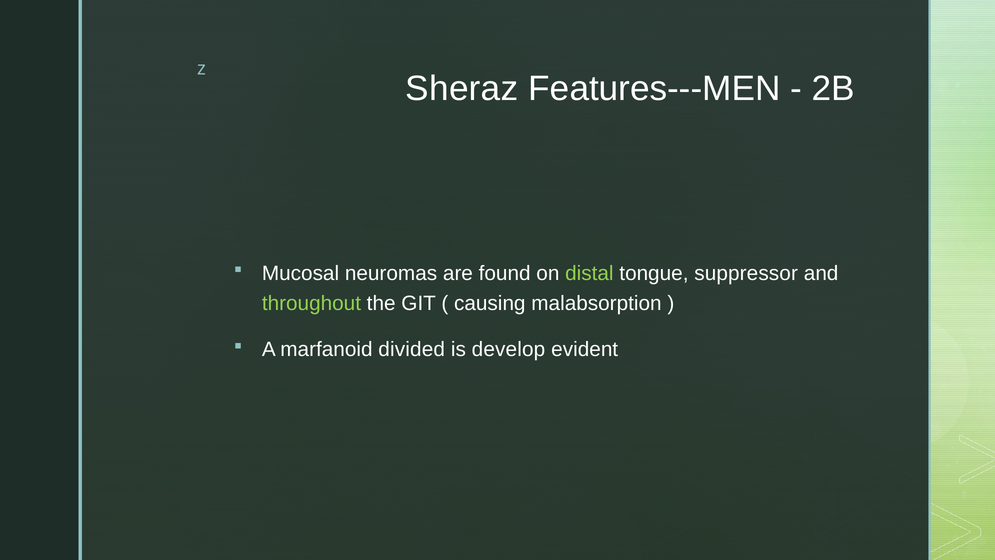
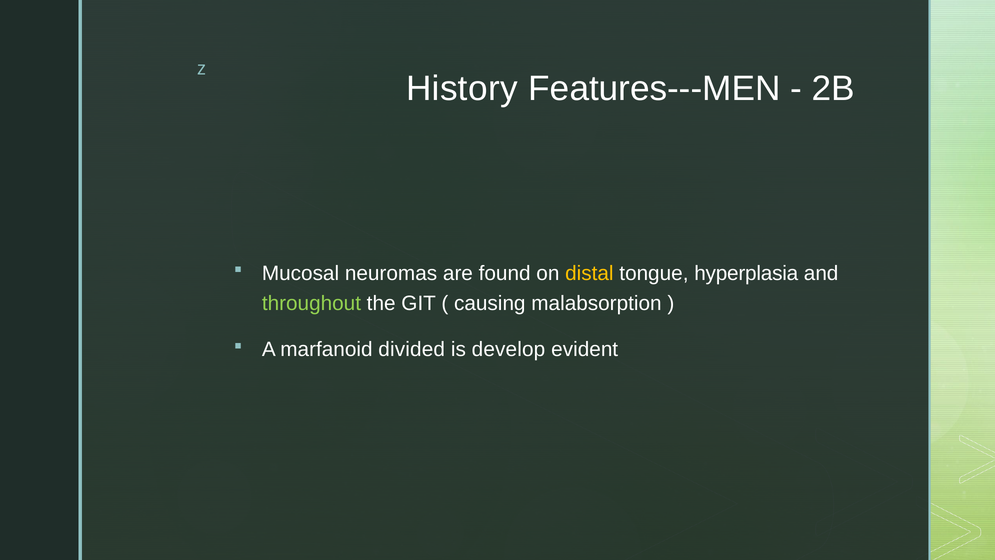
Sheraz: Sheraz -> History
distal colour: light green -> yellow
suppressor: suppressor -> hyperplasia
